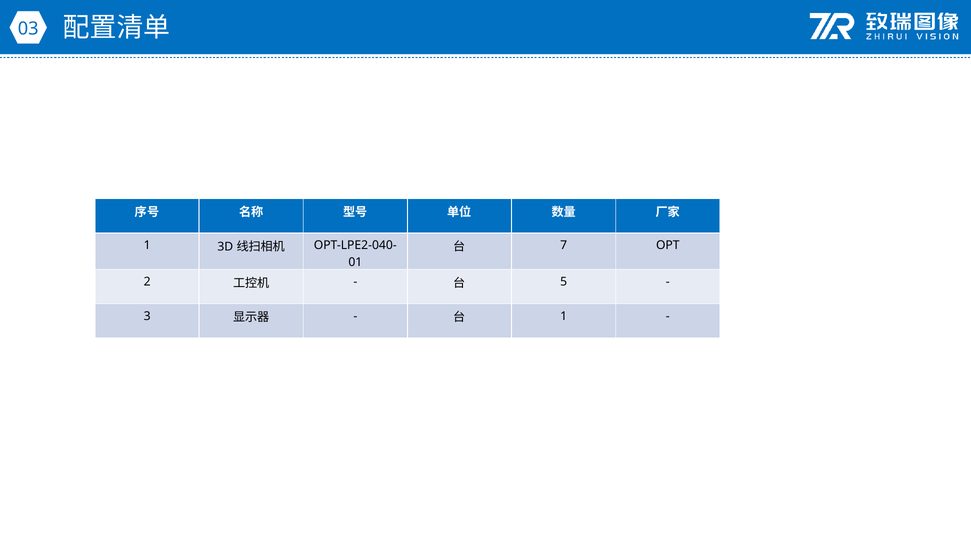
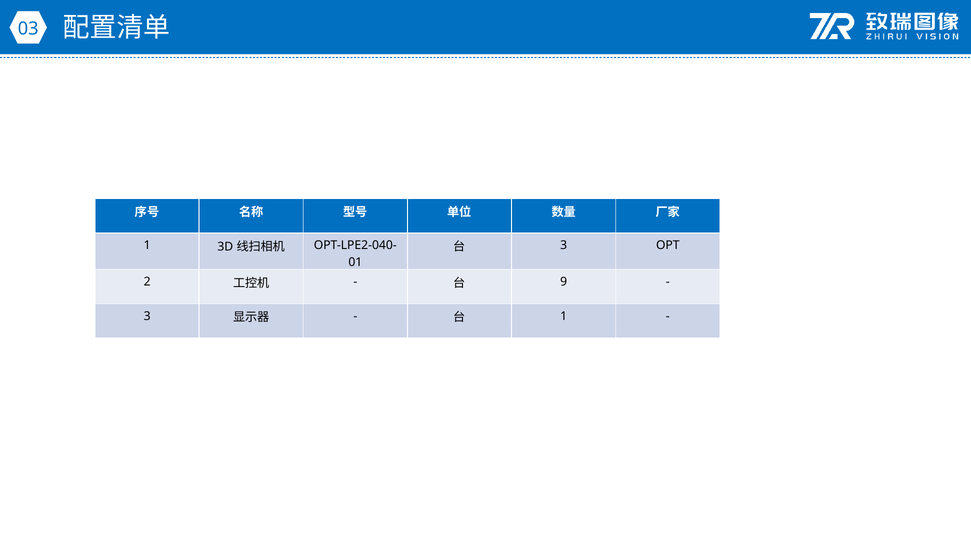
7 at (564, 246): 7 -> 3
5: 5 -> 9
